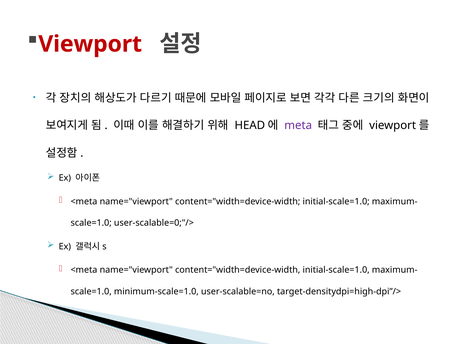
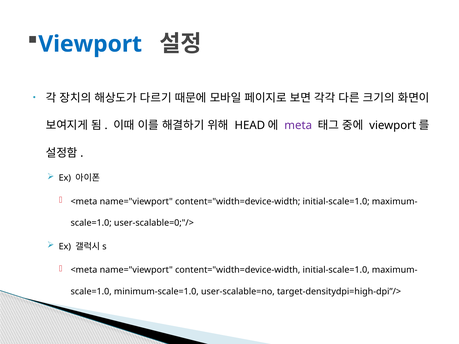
Viewport colour: red -> blue
